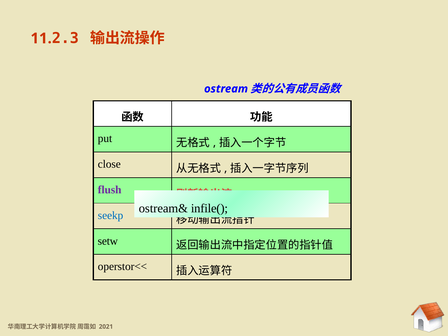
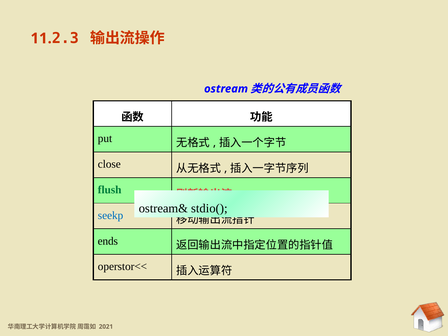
flush colour: purple -> green
infile(: infile( -> stdio(
setw: setw -> ends
